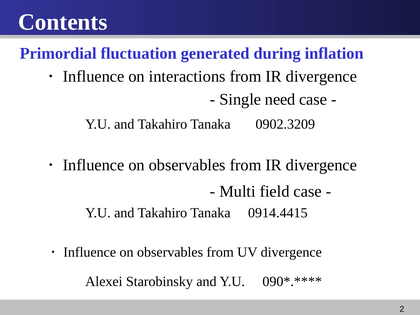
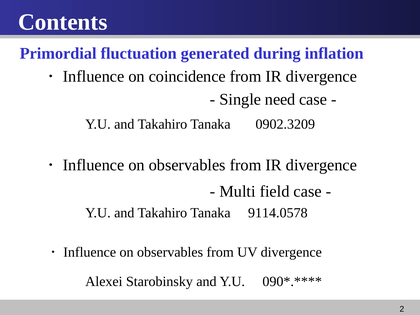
interactions: interactions -> coincidence
0914.4415: 0914.4415 -> 9114.0578
